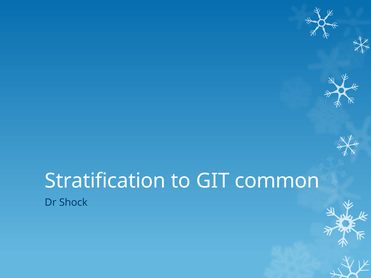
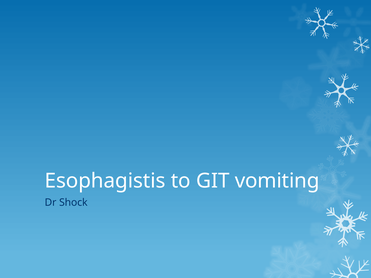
Stratification: Stratification -> Esophagistis
common: common -> vomiting
